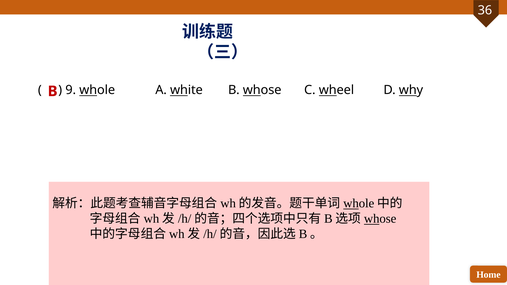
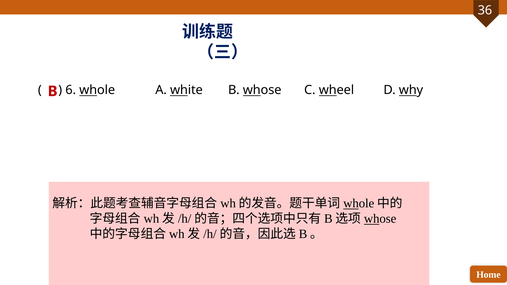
9: 9 -> 6
